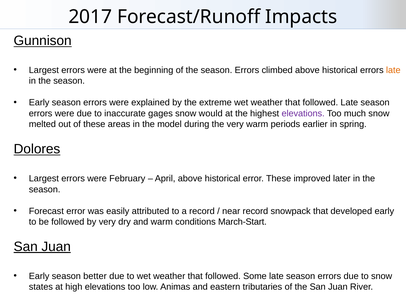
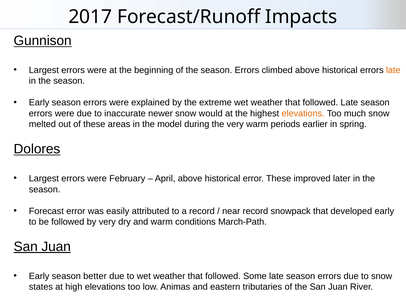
gages: gages -> newer
elevations at (303, 113) colour: purple -> orange
March-Start: March-Start -> March-Path
